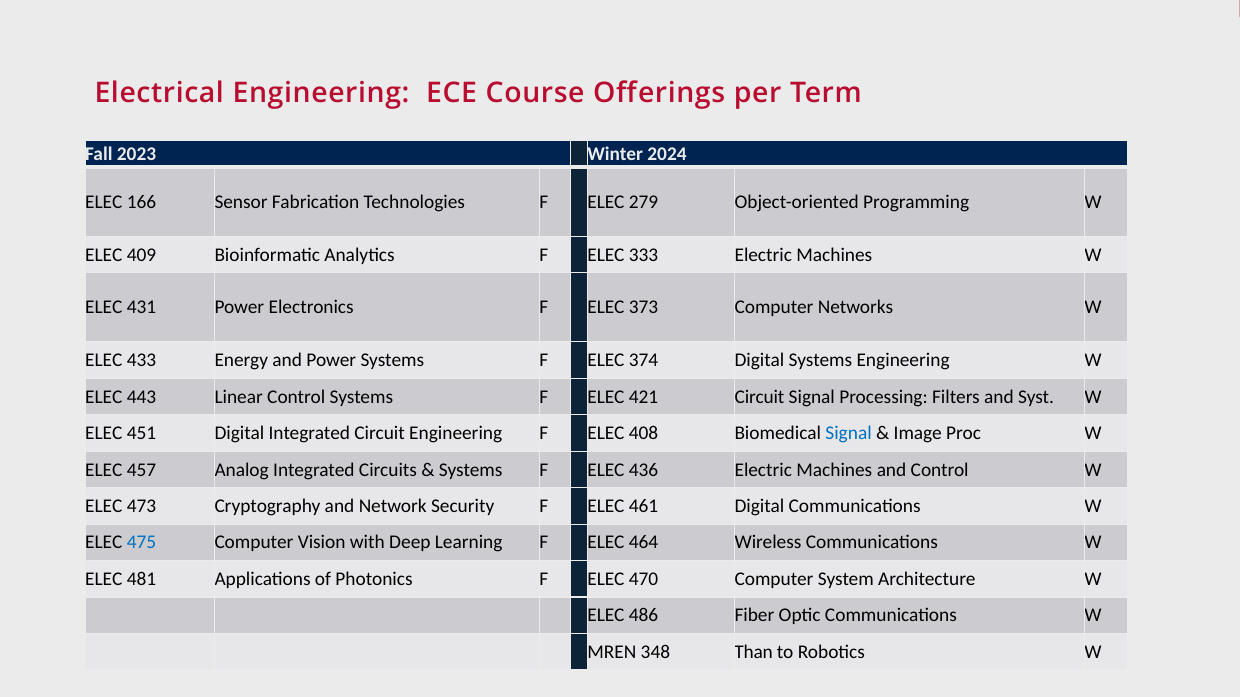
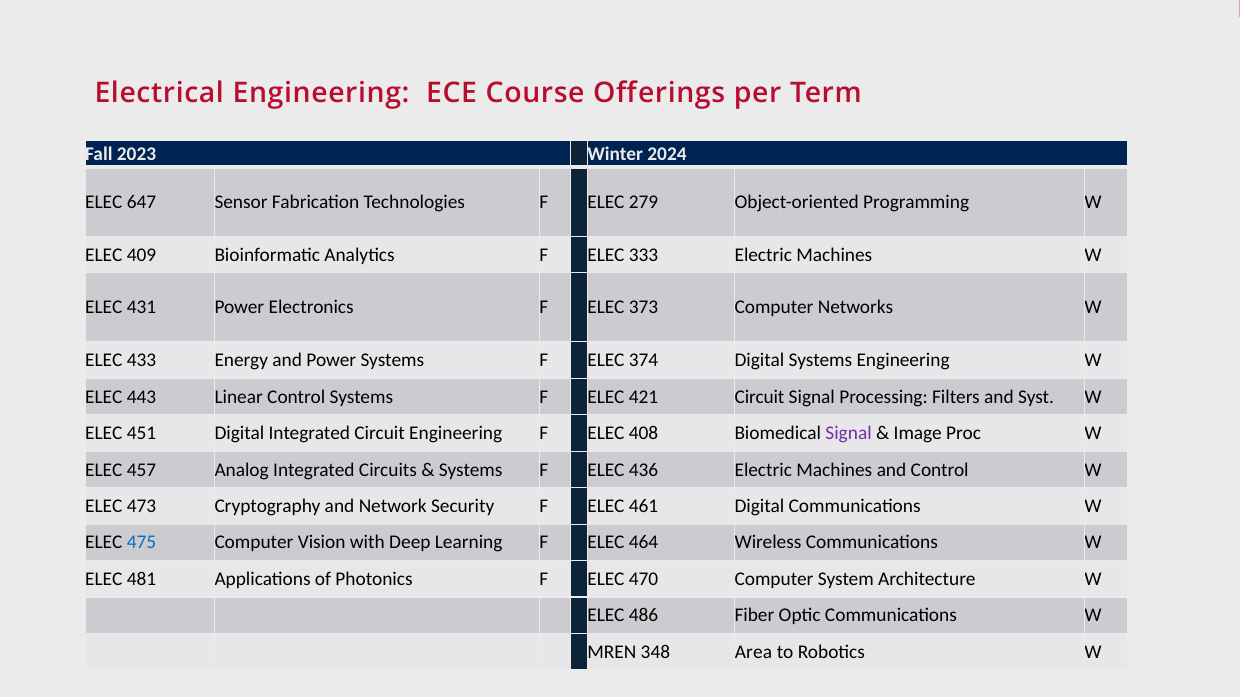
166: 166 -> 647
Signal at (849, 434) colour: blue -> purple
Than: Than -> Area
